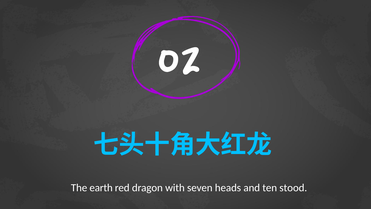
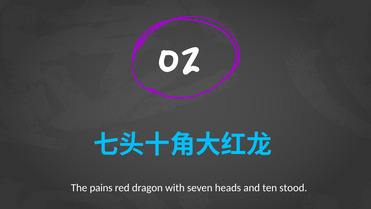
earth: earth -> pains
